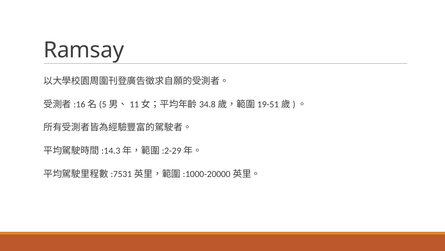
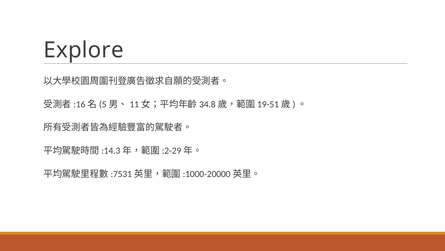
Ramsay: Ramsay -> Explore
